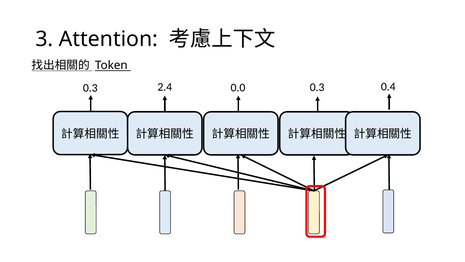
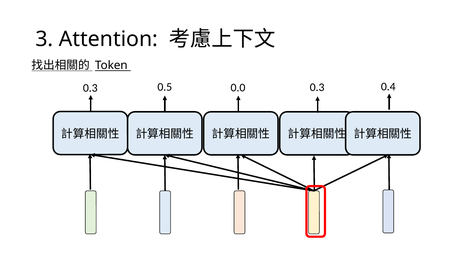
2.4: 2.4 -> 0.5
